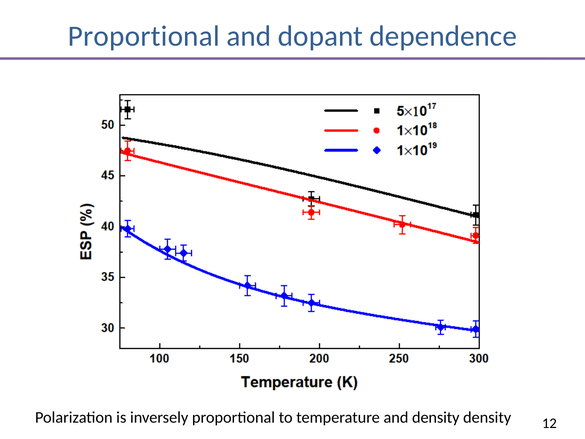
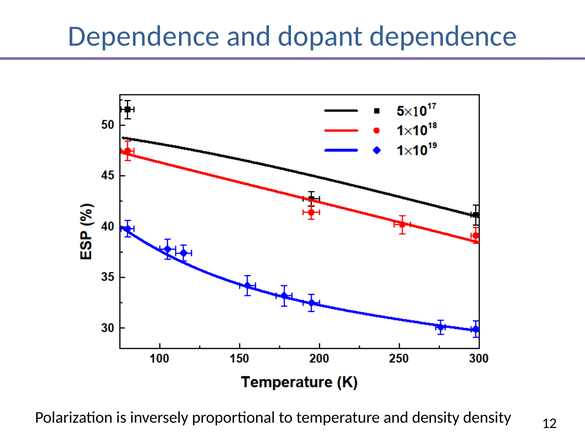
Proportional at (144, 36): Proportional -> Dependence
